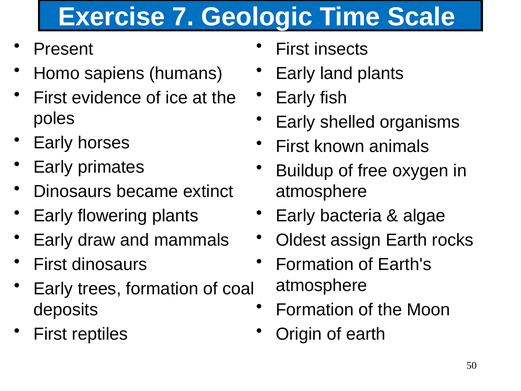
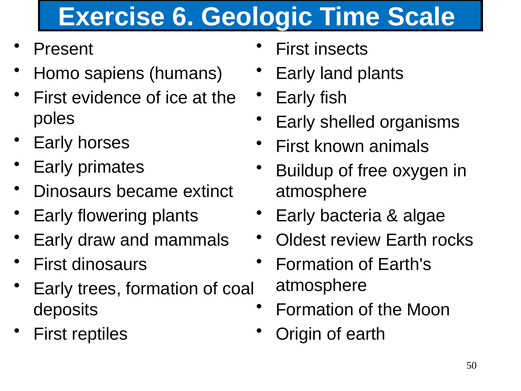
7: 7 -> 6
assign: assign -> review
